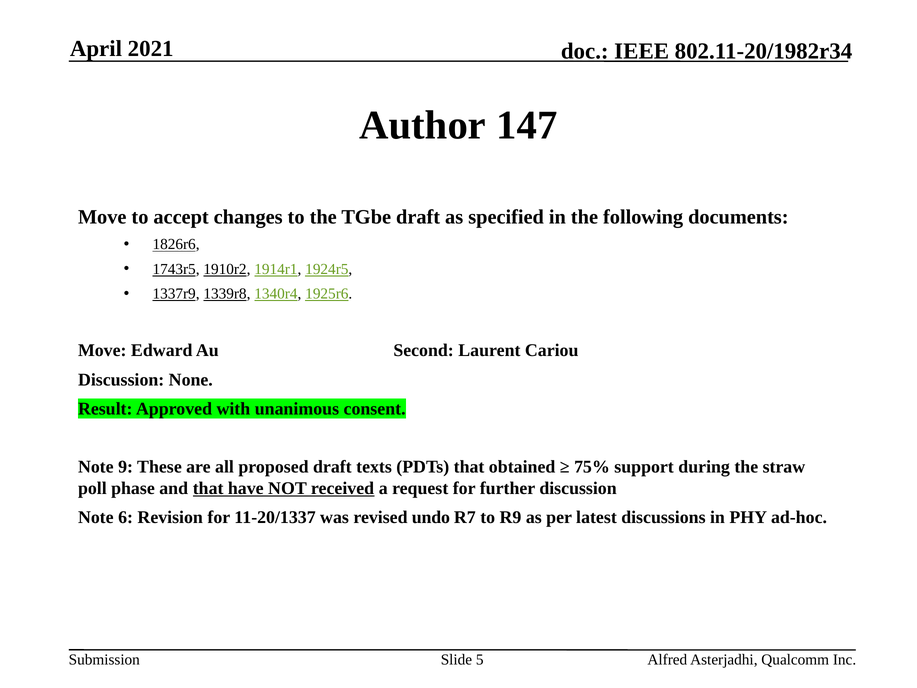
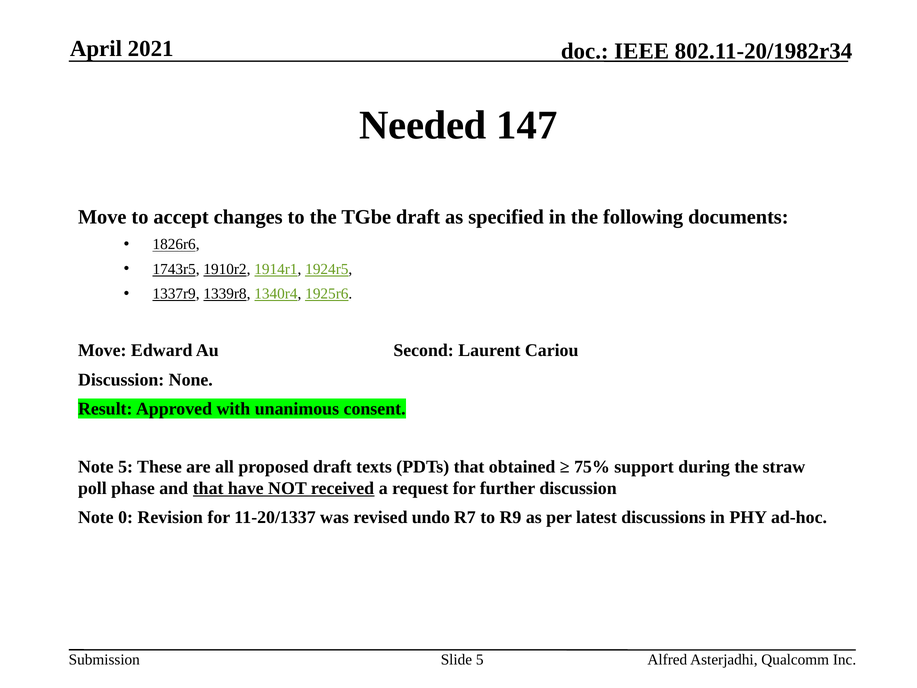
Author: Author -> Needed
Note 9: 9 -> 5
6: 6 -> 0
